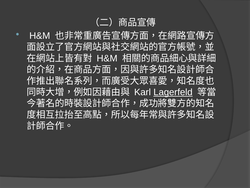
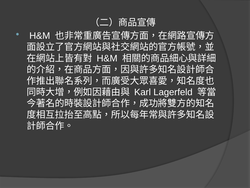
Lagerfeld underline: present -> none
